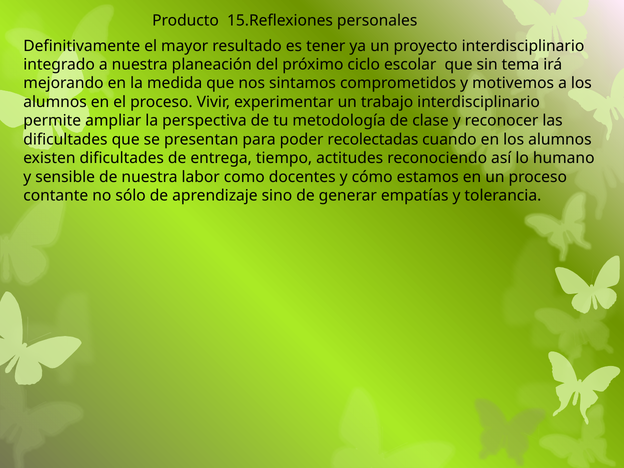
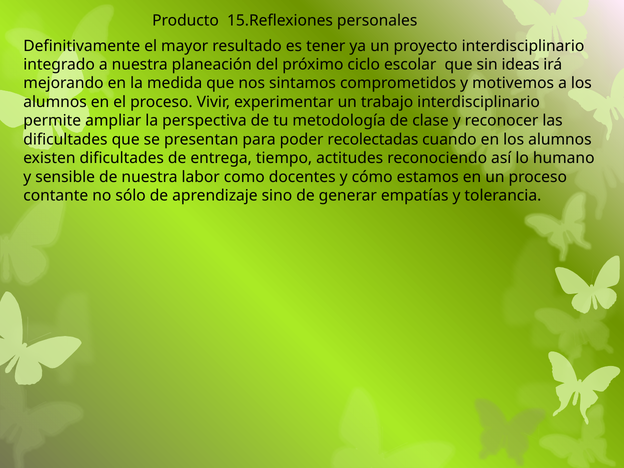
tema: tema -> ideas
